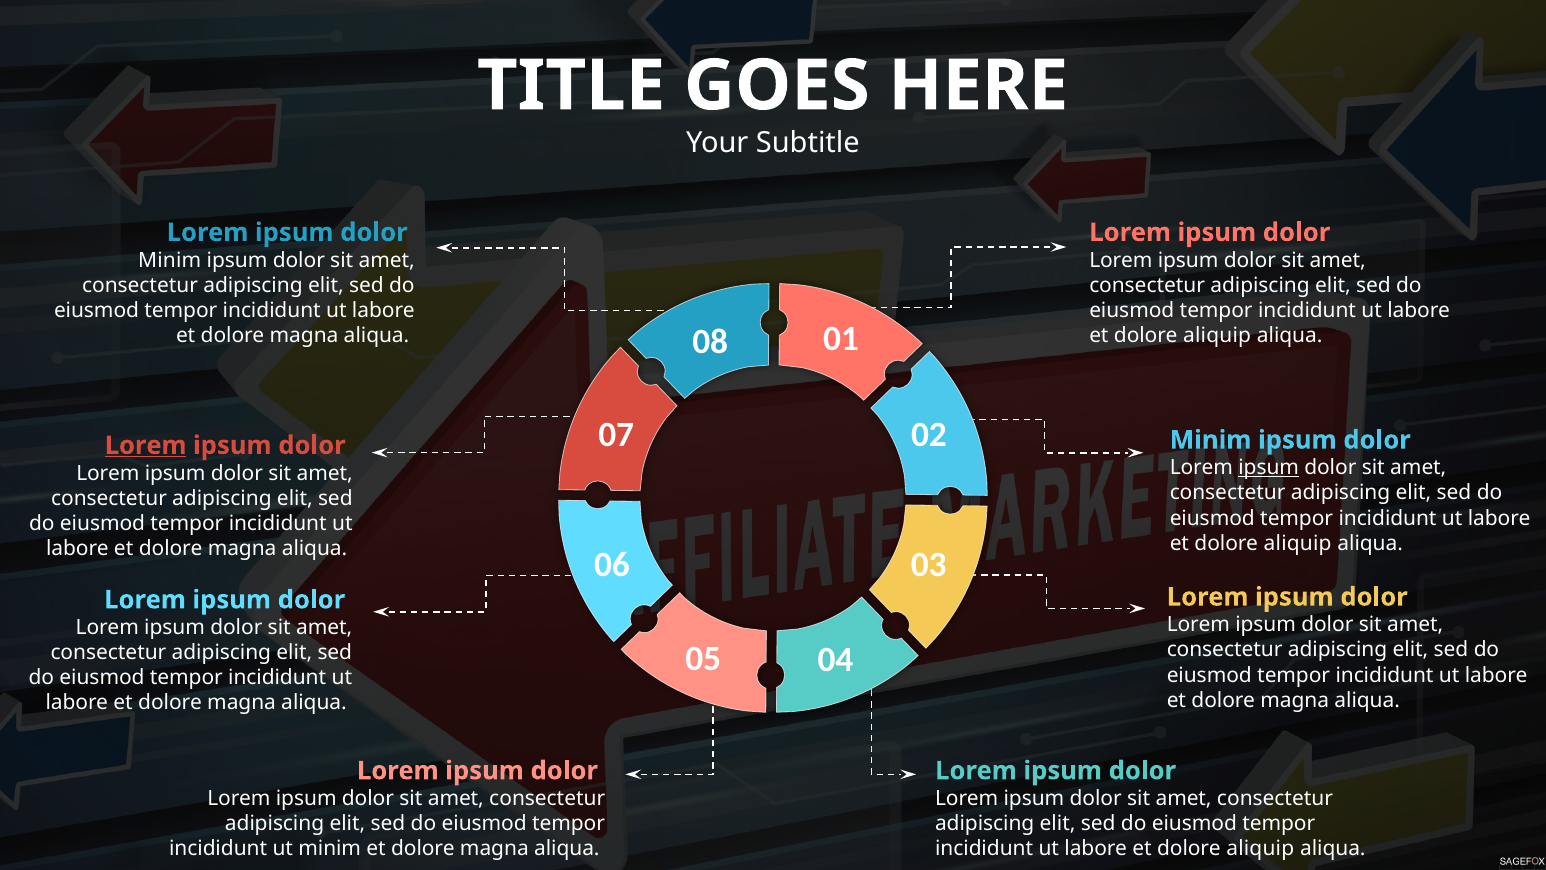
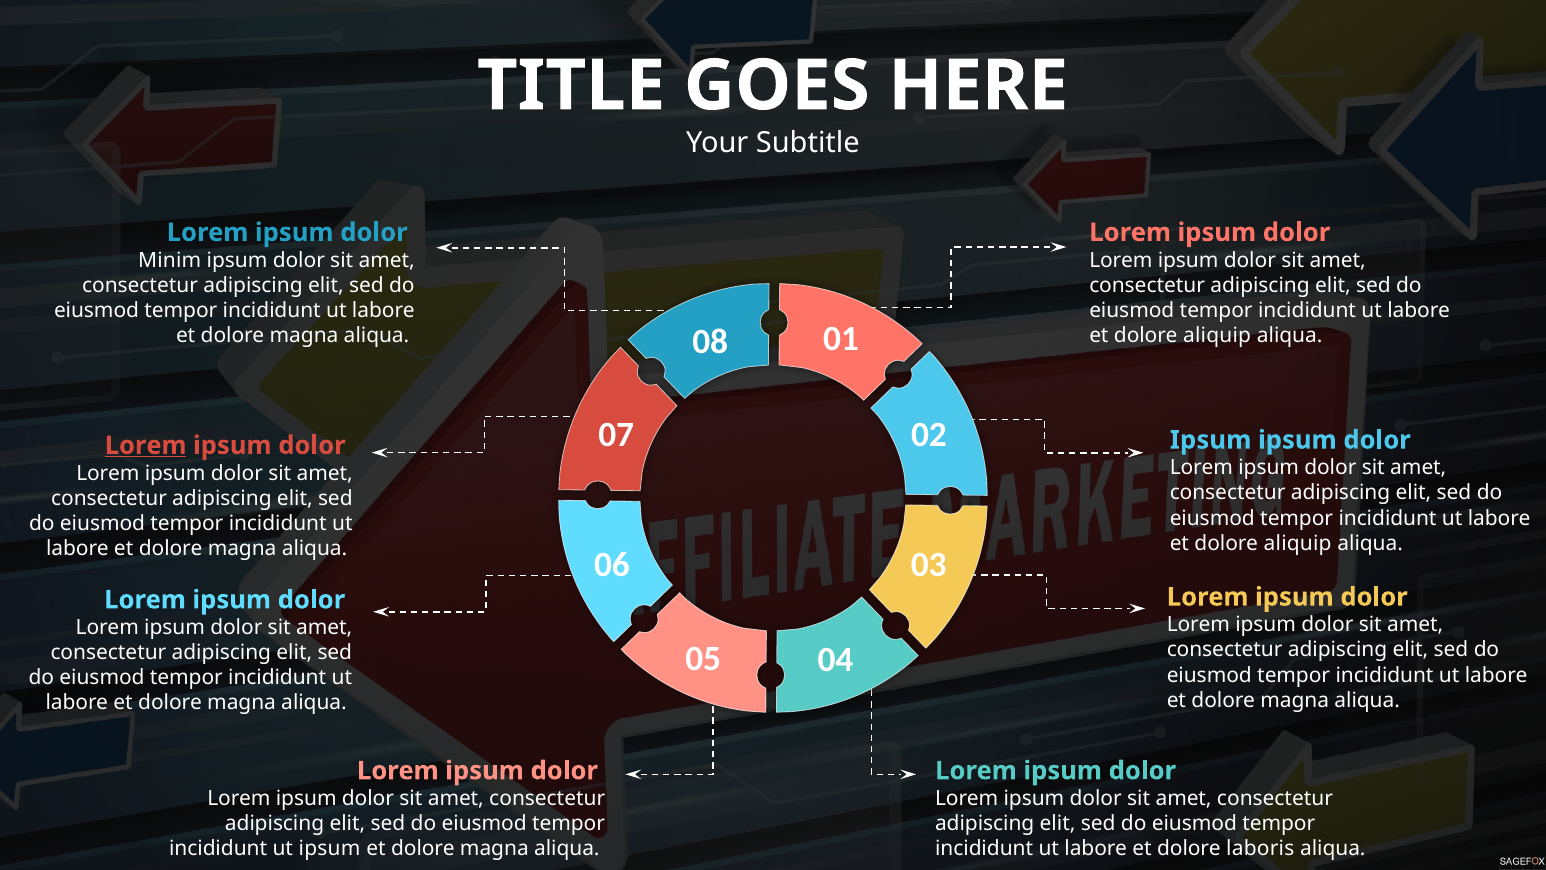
Minim at (1211, 440): Minim -> Ipsum
ipsum at (1269, 468) underline: present -> none
ut minim: minim -> ipsum
aliquip at (1260, 848): aliquip -> laboris
